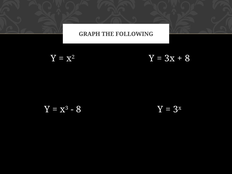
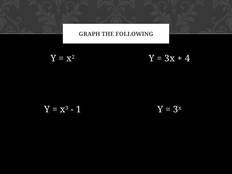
8 at (187, 58): 8 -> 4
8 at (79, 109): 8 -> 1
